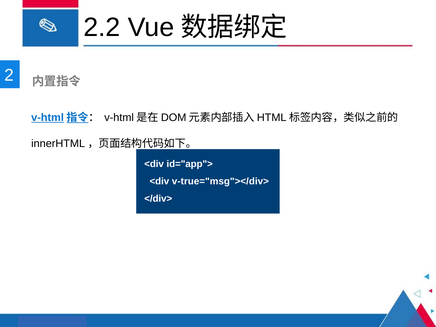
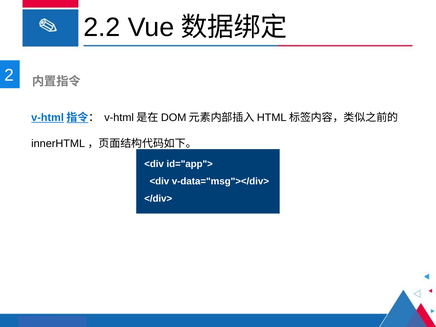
v-true="msg"></div>: v-true="msg"></div> -> v-data="msg"></div>
